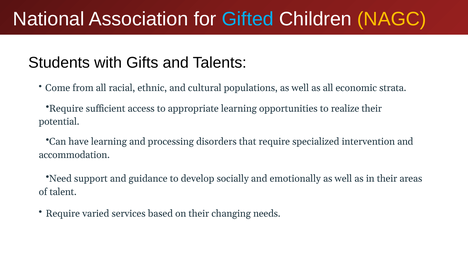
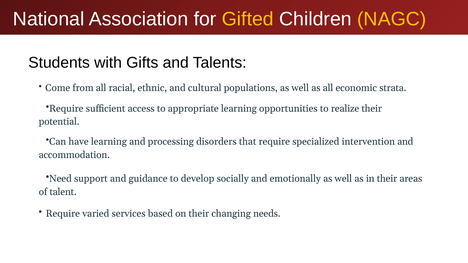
Gifted colour: light blue -> yellow
